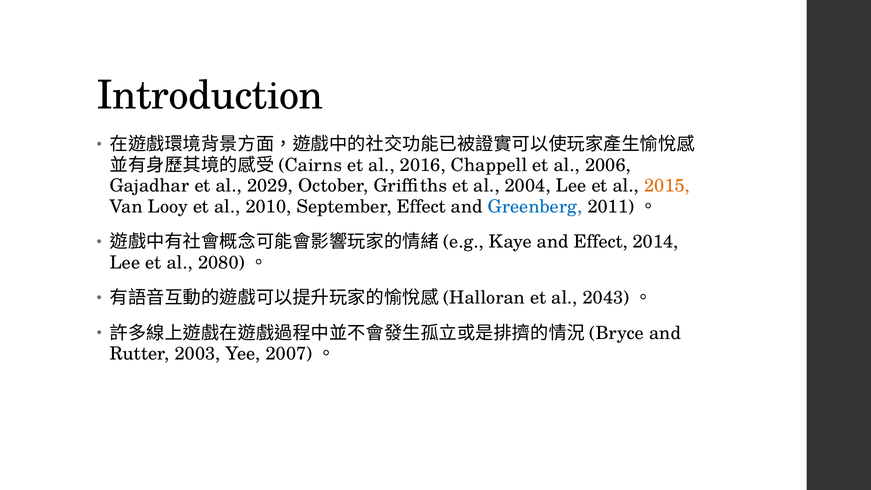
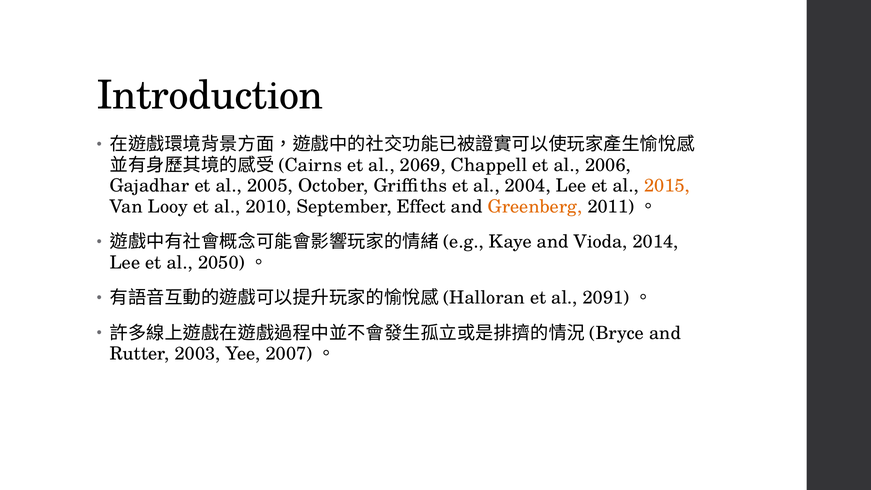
2016: 2016 -> 2069
2029: 2029 -> 2005
Greenberg colour: blue -> orange
and Effect: Effect -> Vioda
2080: 2080 -> 2050
2043: 2043 -> 2091
